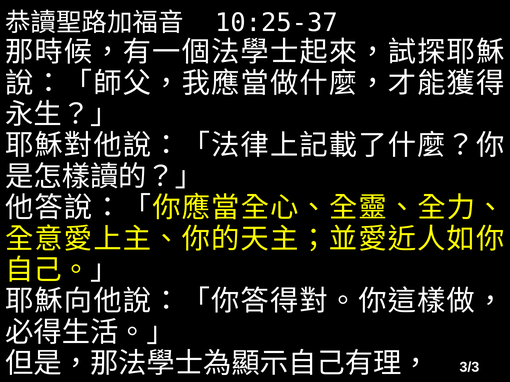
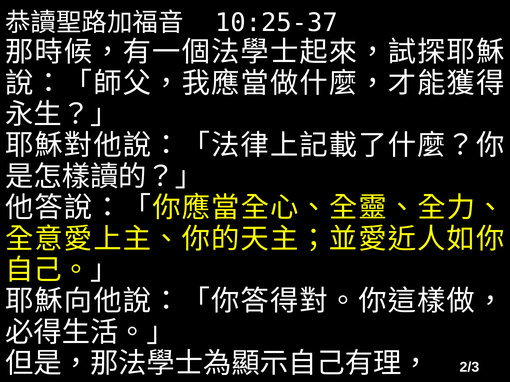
3/3: 3/3 -> 2/3
